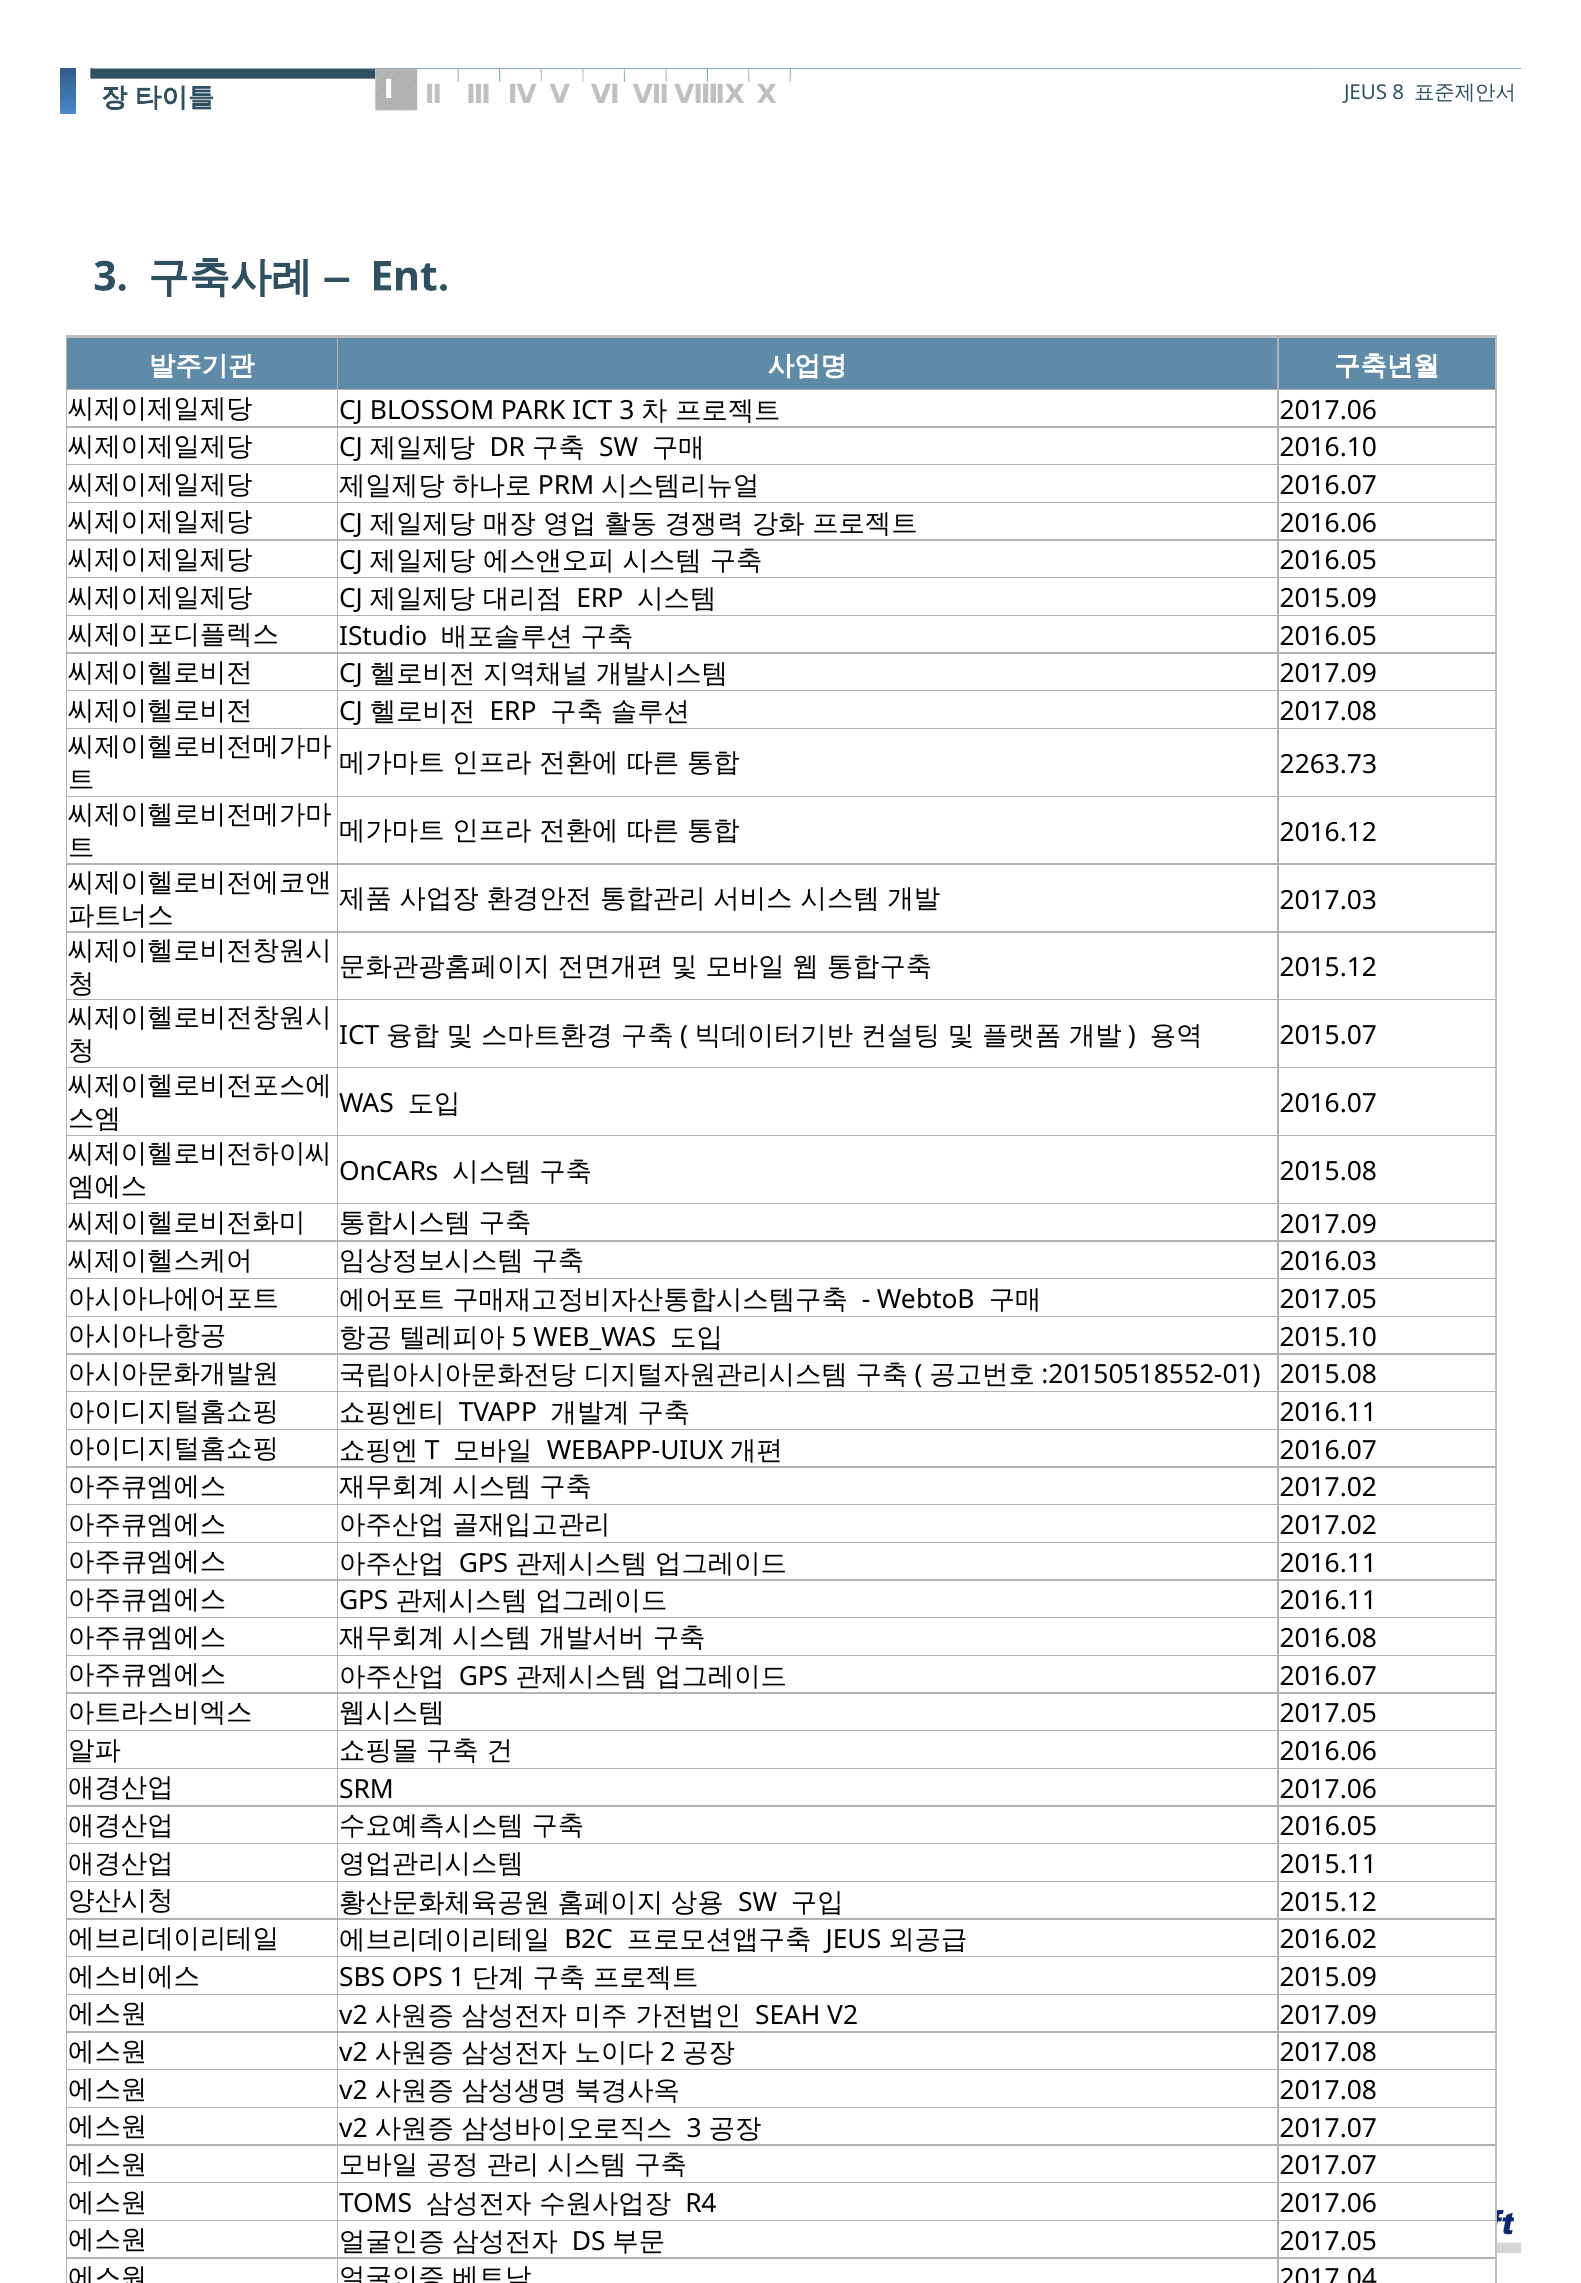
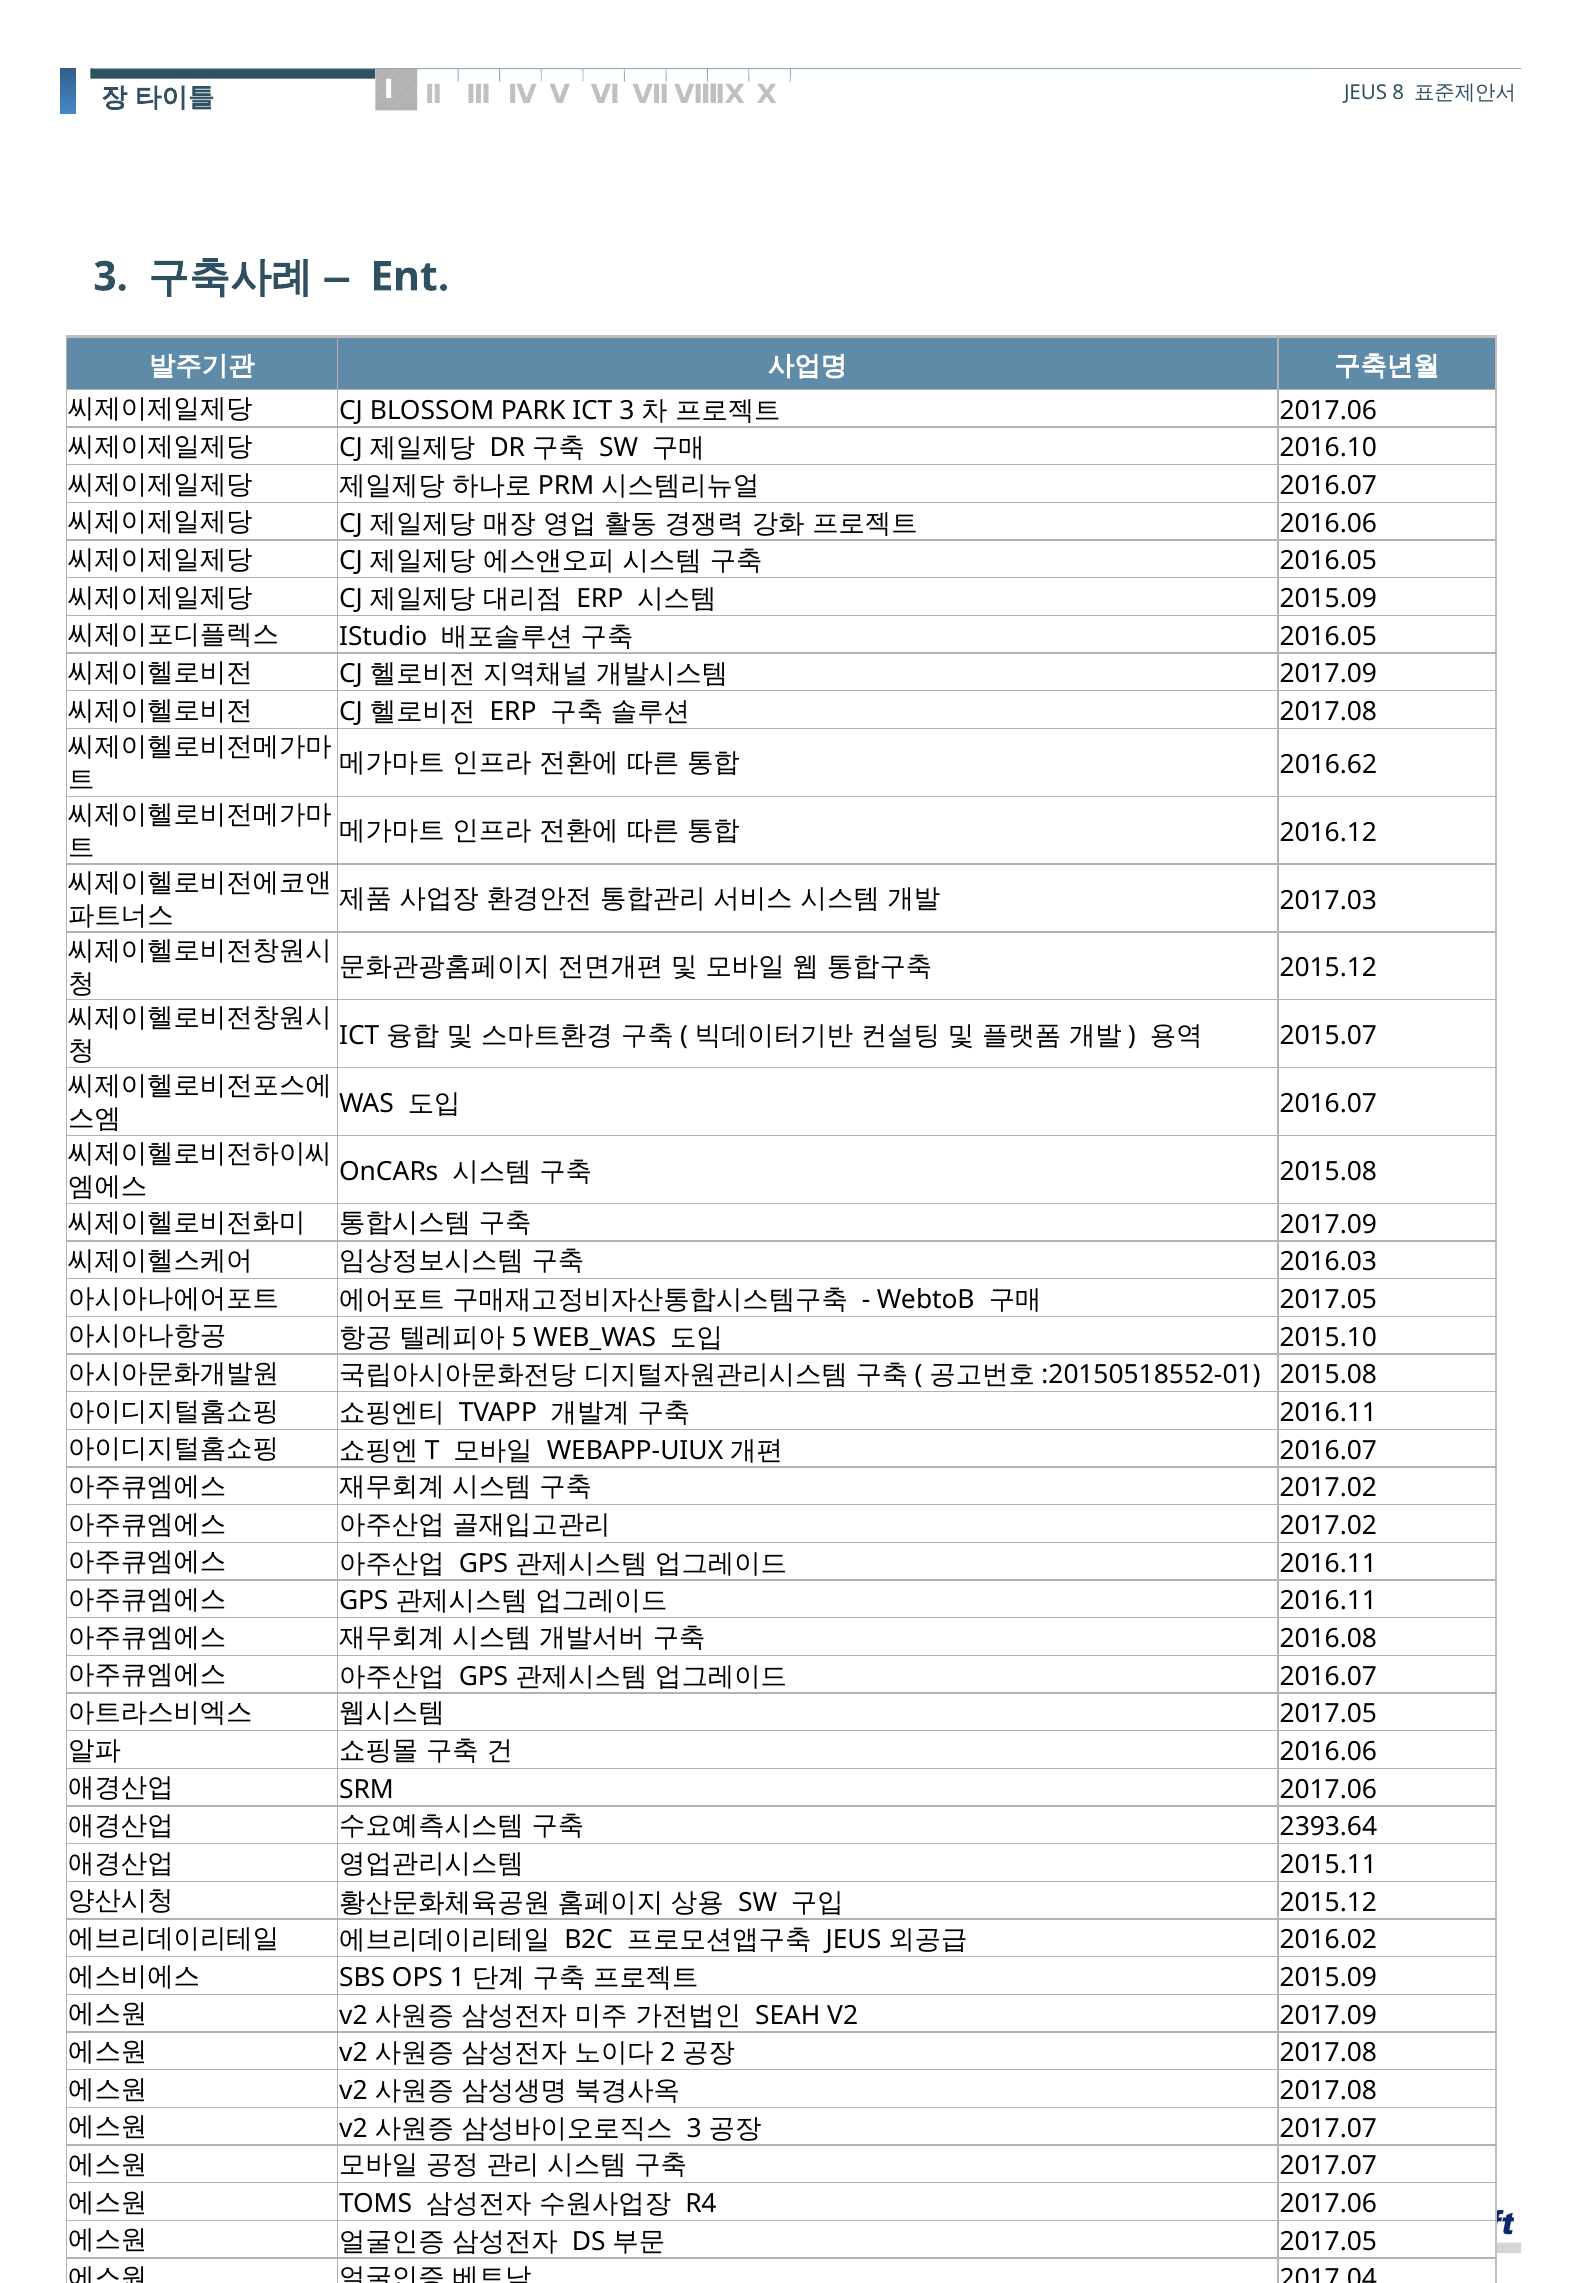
2263.73: 2263.73 -> 2016.62
2016.05 at (1328, 1828): 2016.05 -> 2393.64
